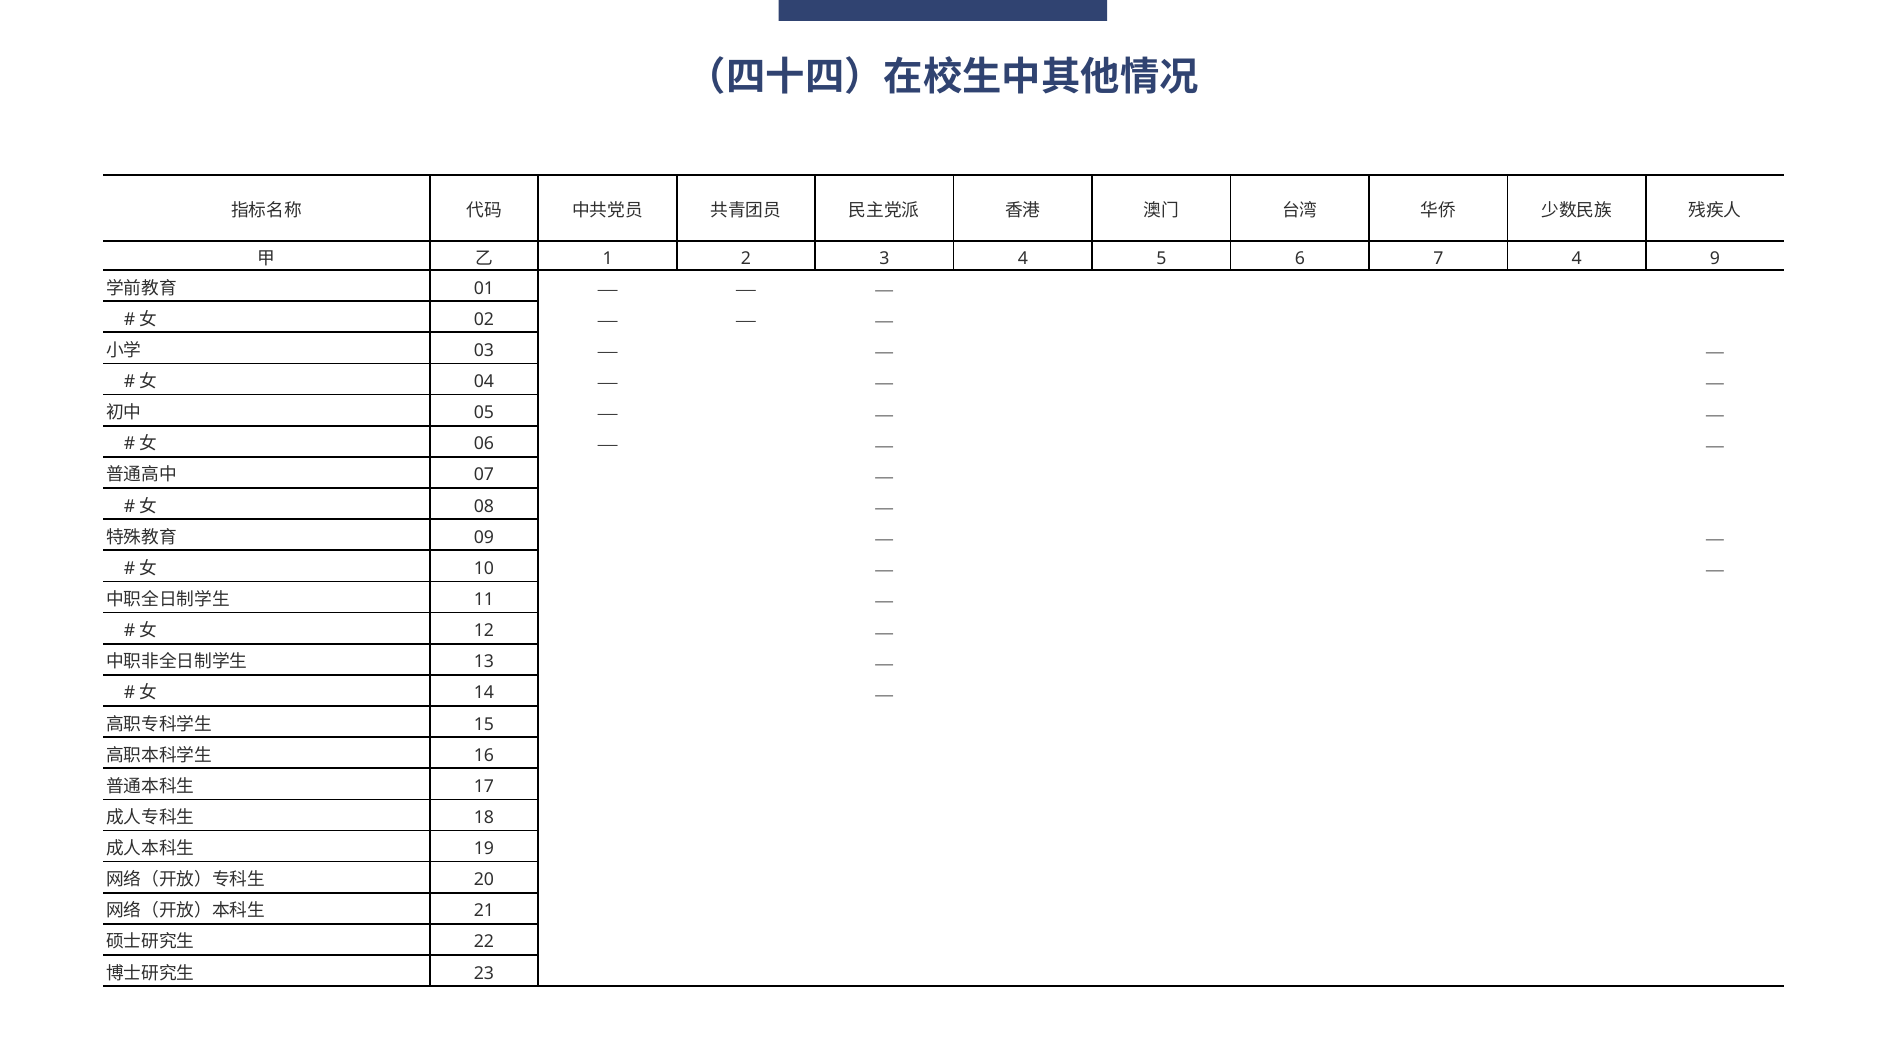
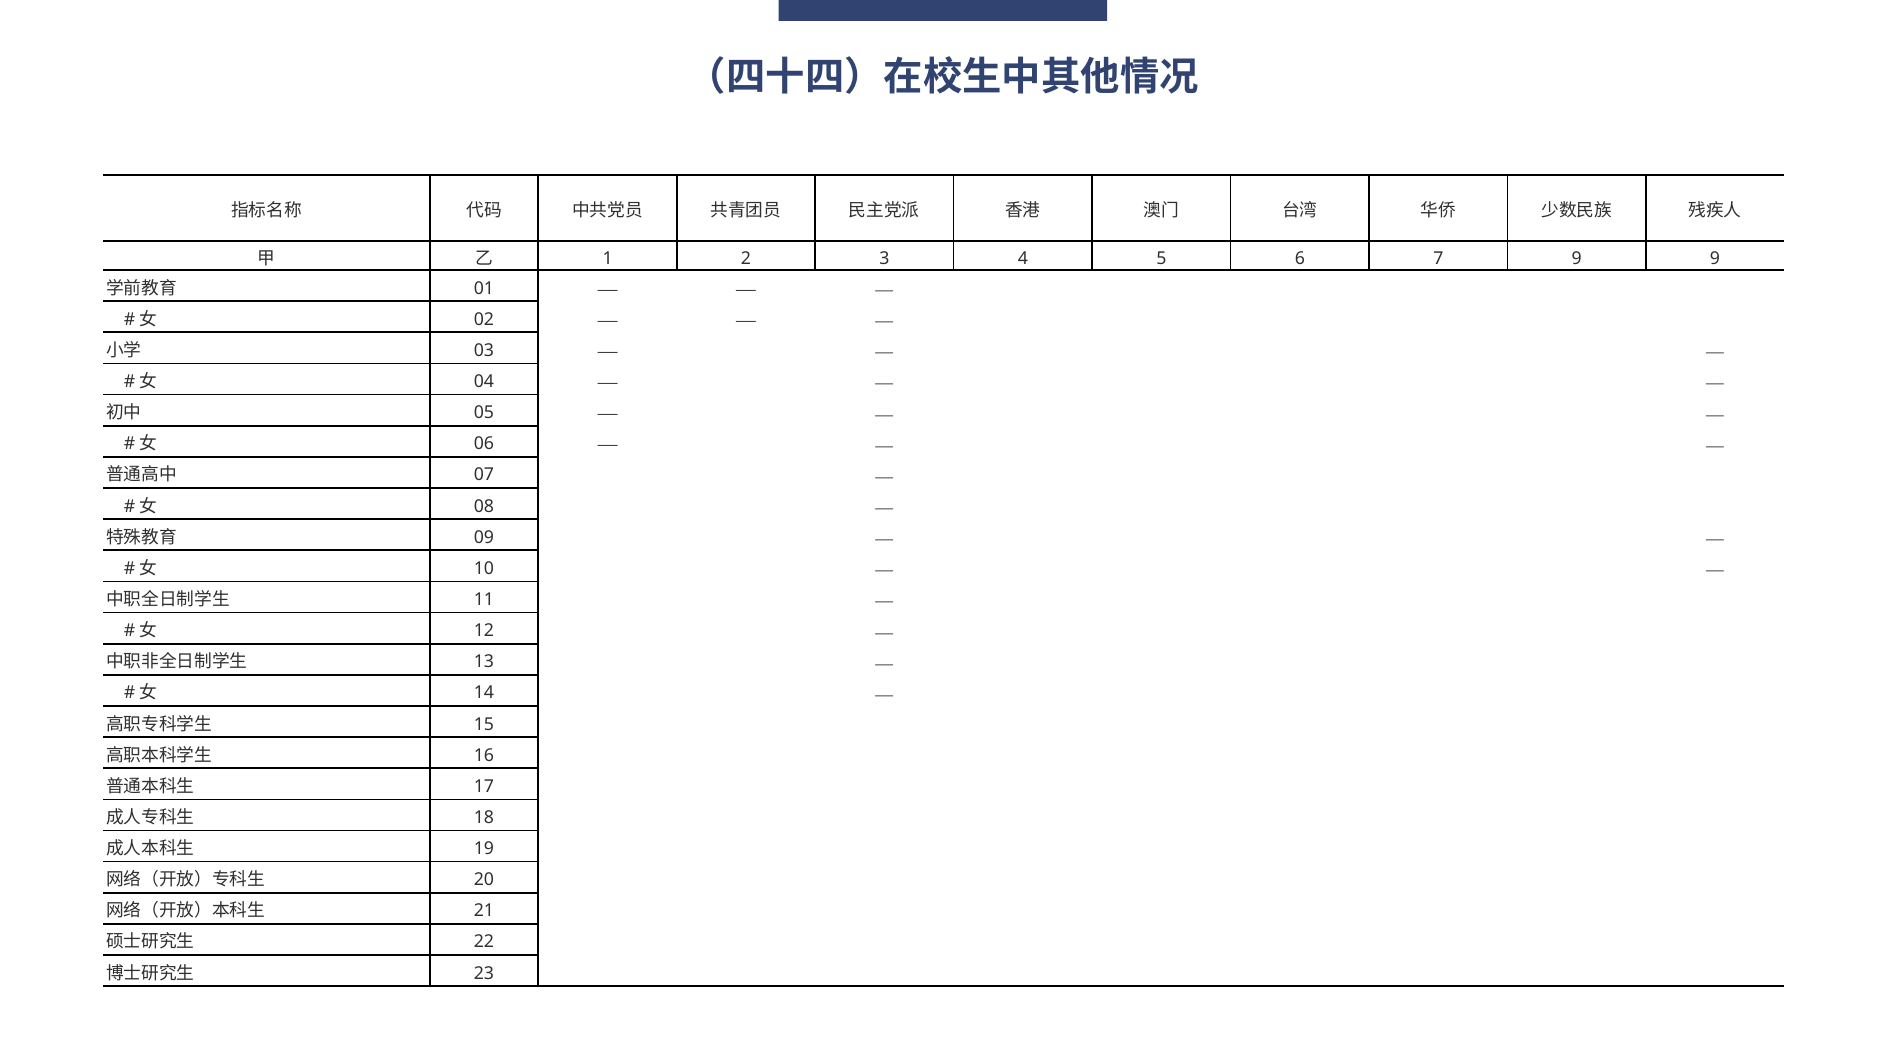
7 4: 4 -> 9
